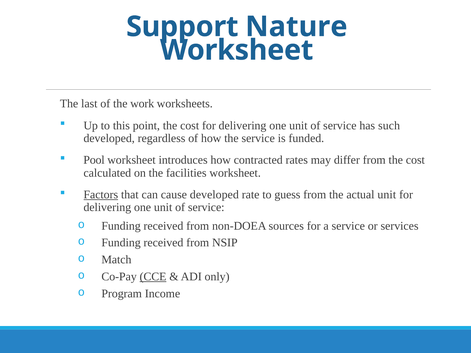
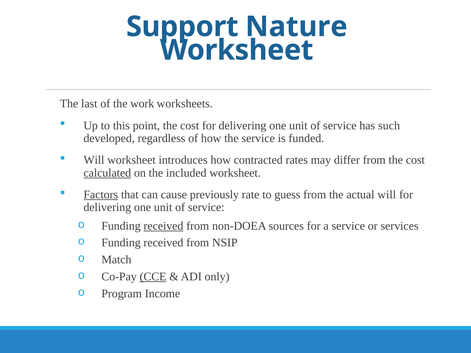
Pool at (94, 160): Pool -> Will
calculated underline: none -> present
facilities: facilities -> included
cause developed: developed -> previously
actual unit: unit -> will
received at (163, 226) underline: none -> present
